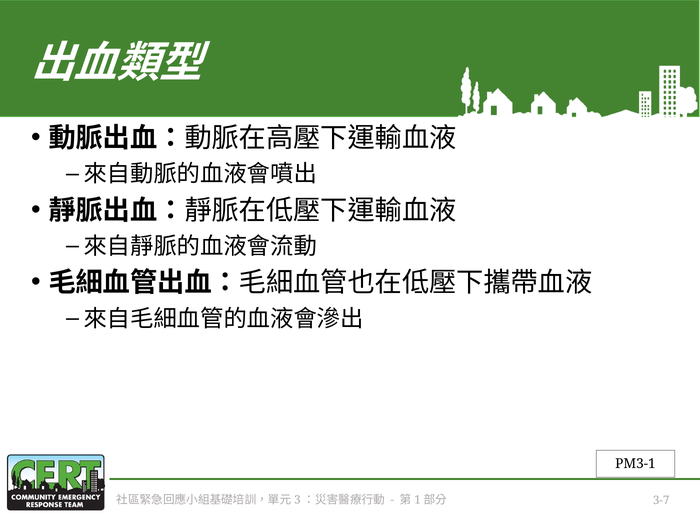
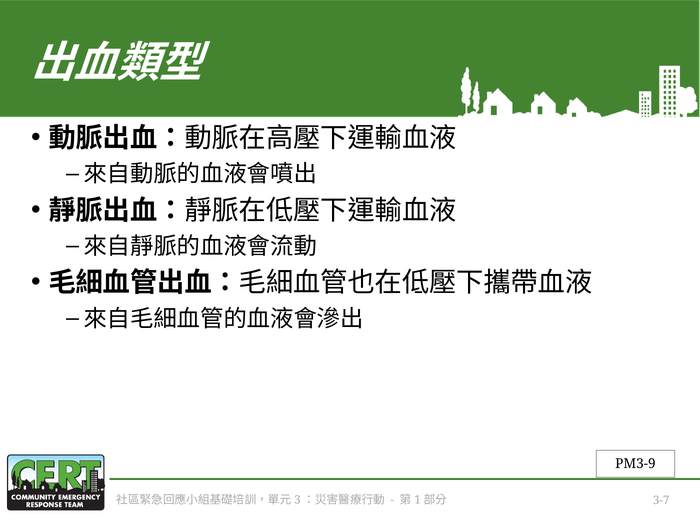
PM3-1: PM3-1 -> PM3-9
